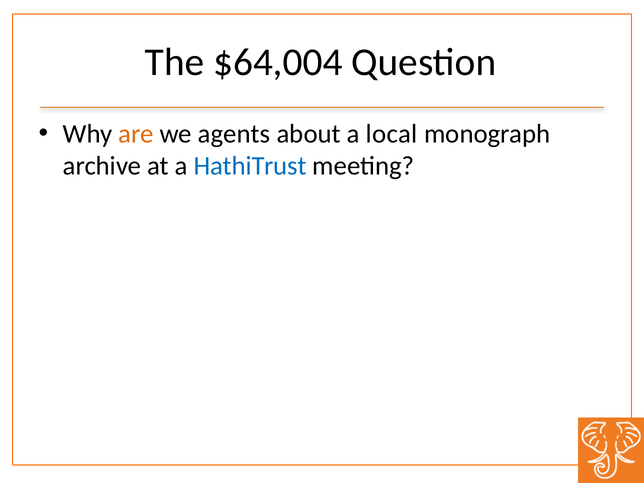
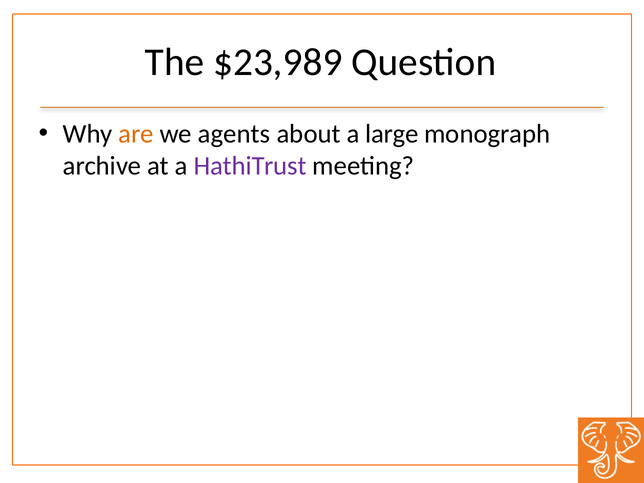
$64,004: $64,004 -> $23,989
local: local -> large
HathiTrust colour: blue -> purple
